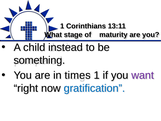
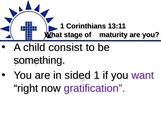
instead: instead -> consist
times: times -> sided
gratification colour: blue -> purple
